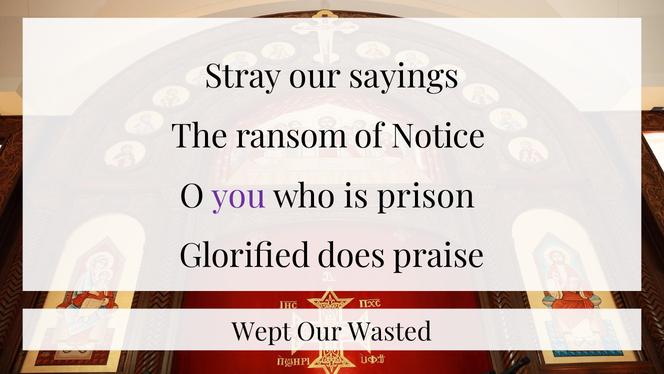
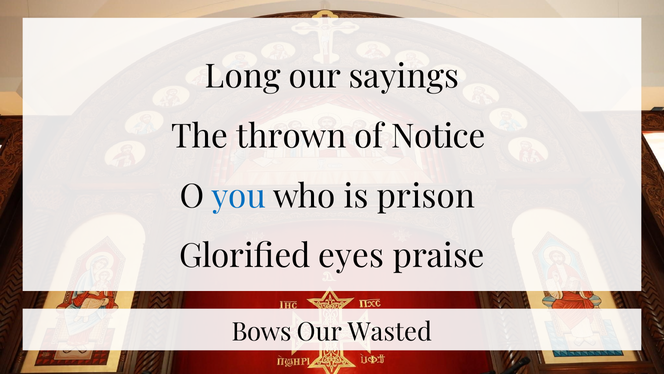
Stray: Stray -> Long
ransom: ransom -> thrown
you colour: purple -> blue
does: does -> eyes
Wept: Wept -> Bows
